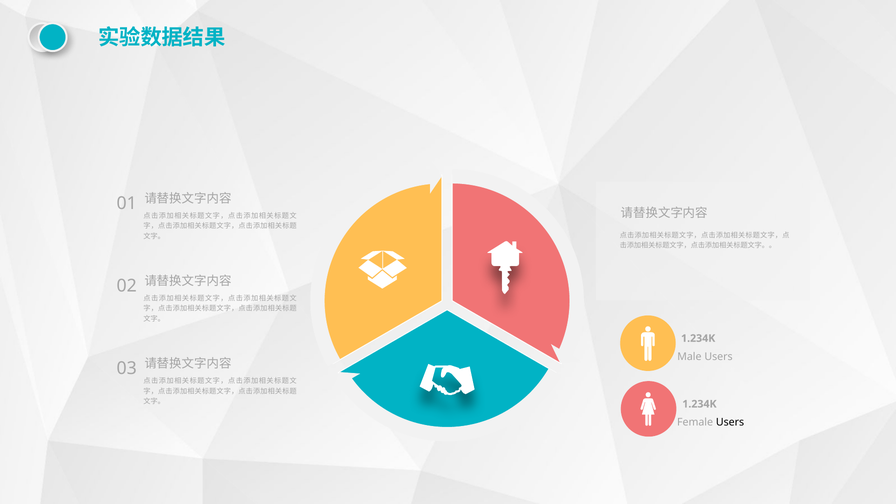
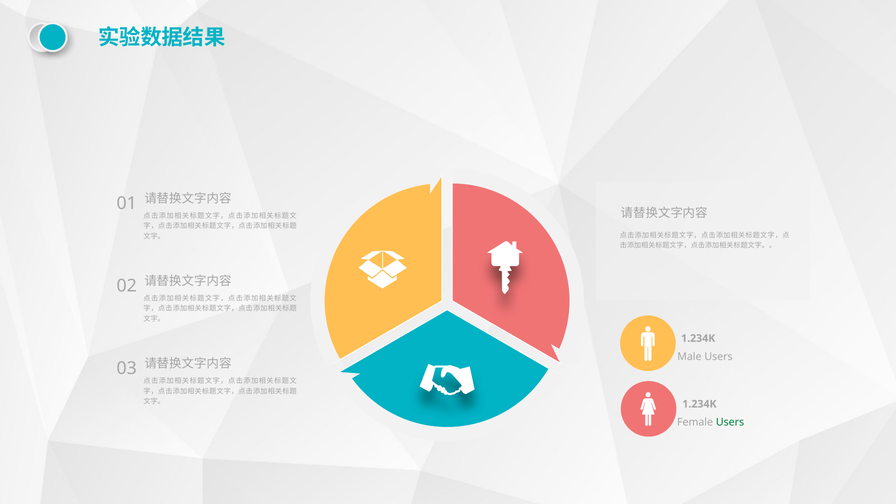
Users at (730, 422) colour: black -> green
